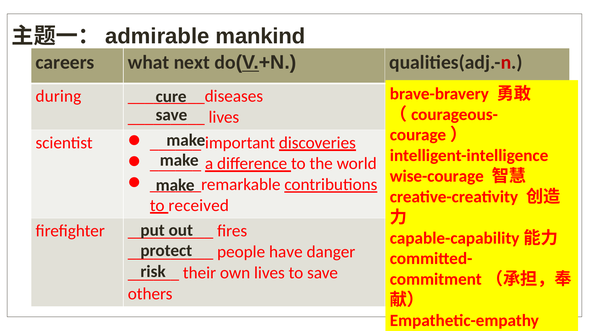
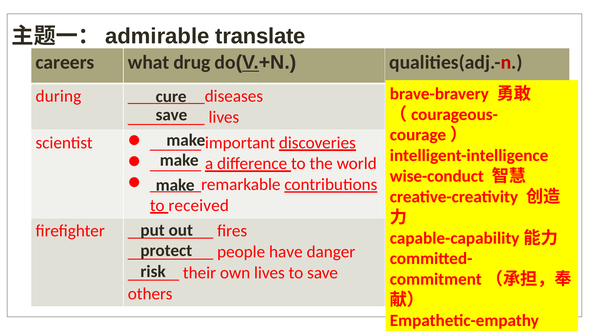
mankind: mankind -> translate
next: next -> drug
wise-courage: wise-courage -> wise-conduct
